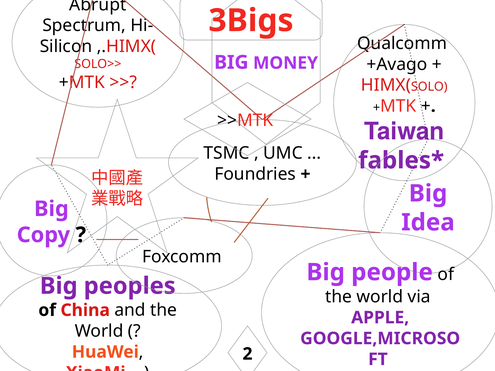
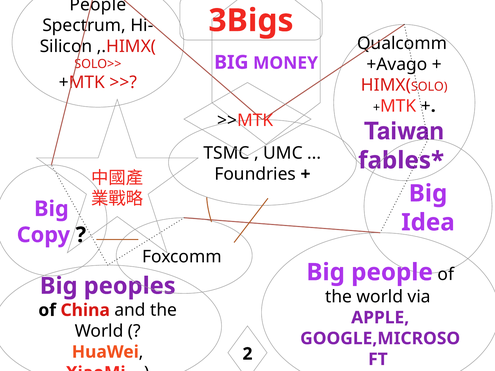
Abrupt at (98, 5): Abrupt -> People
